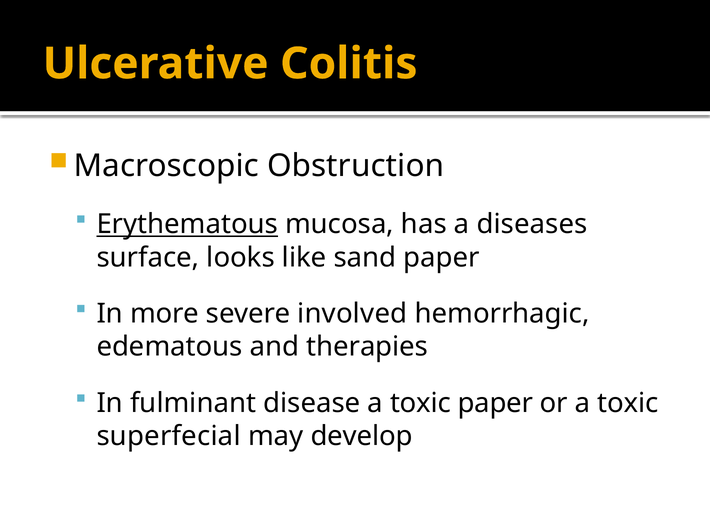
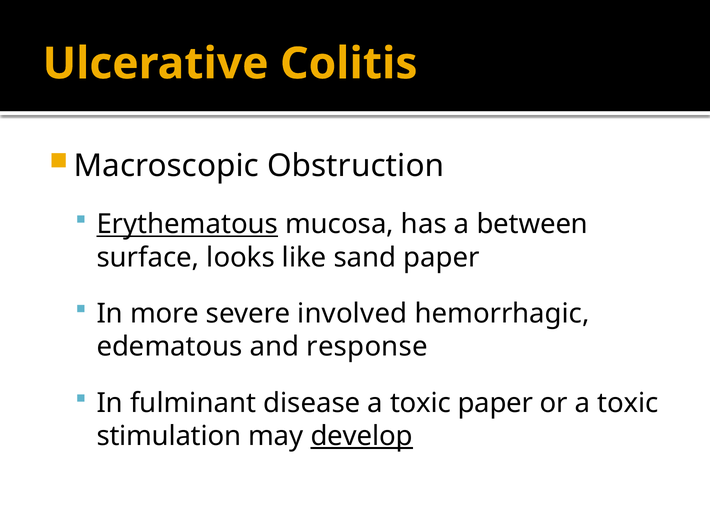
diseases: diseases -> between
therapies: therapies -> response
superfecial: superfecial -> stimulation
develop underline: none -> present
